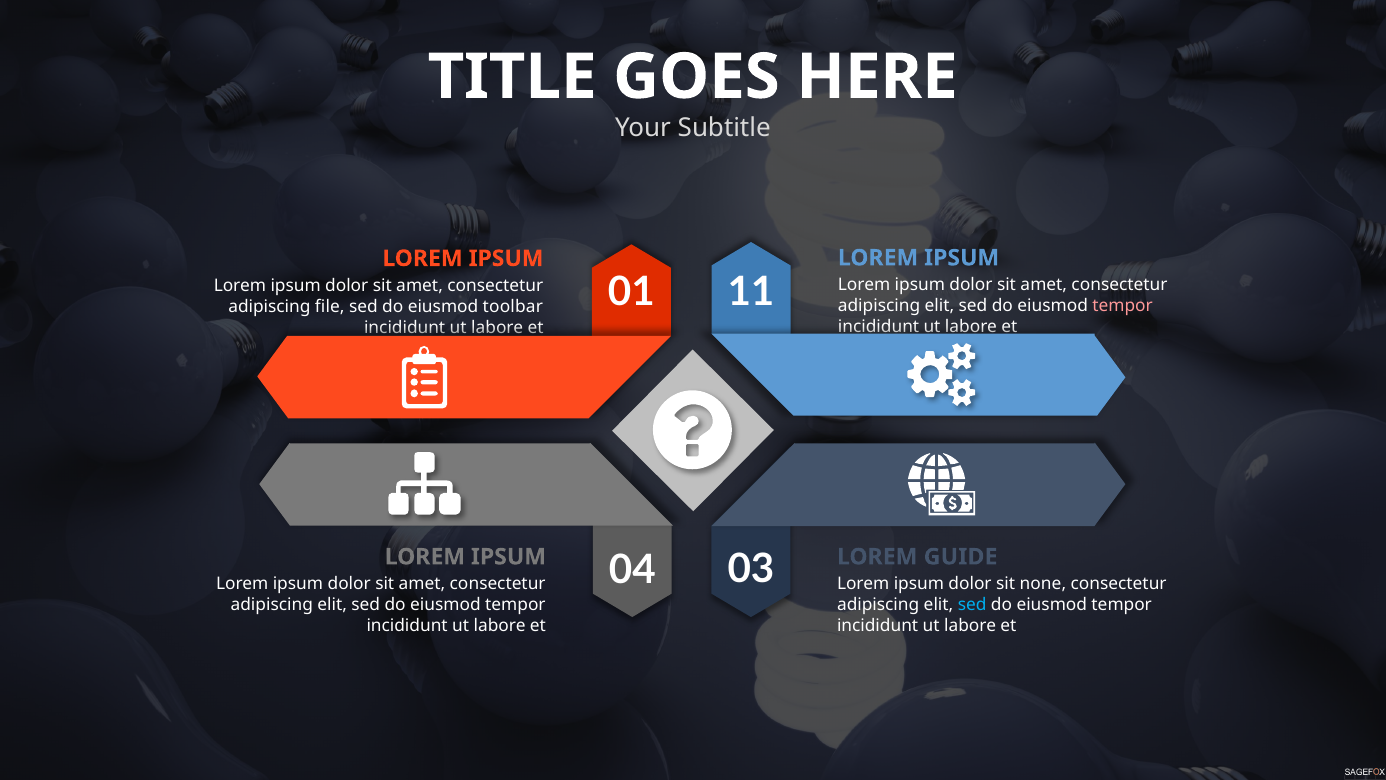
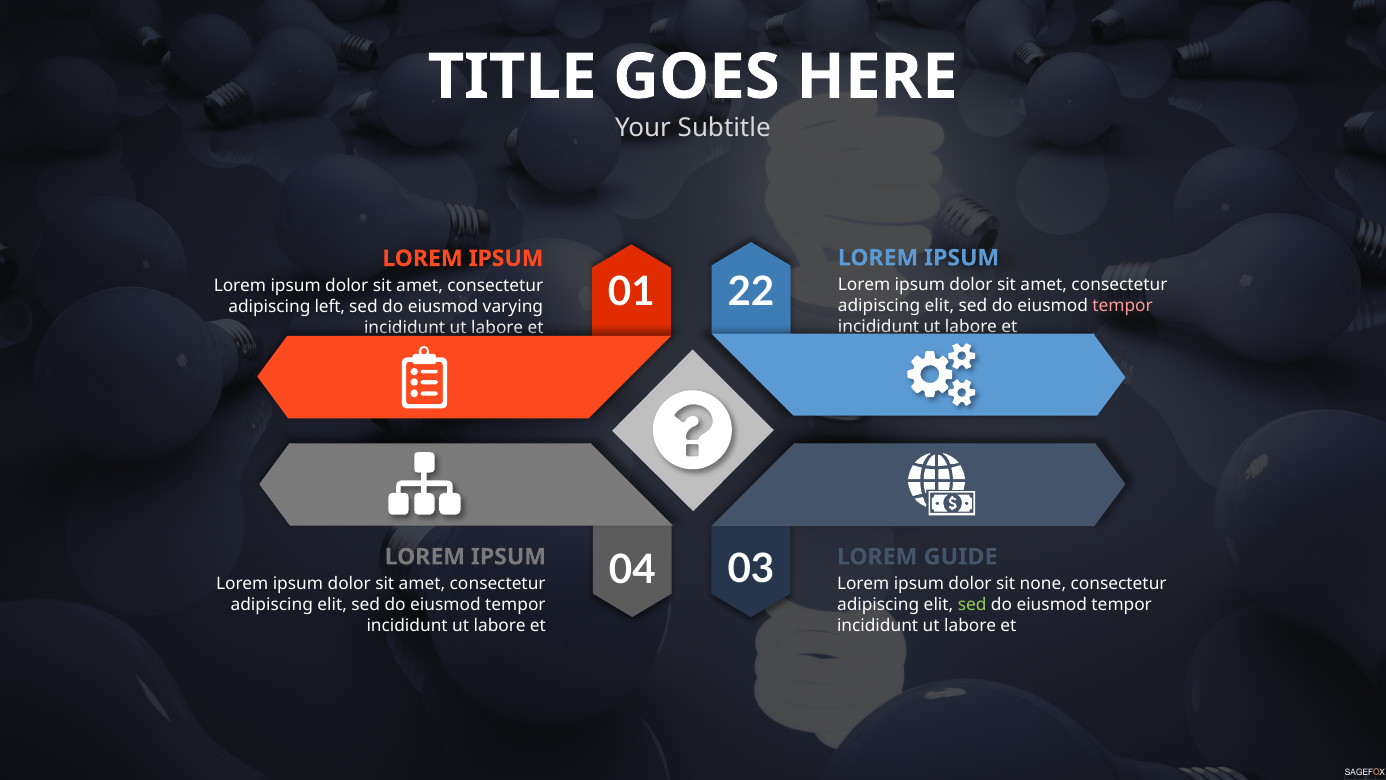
11: 11 -> 22
file: file -> left
toolbar: toolbar -> varying
sed at (972, 605) colour: light blue -> light green
